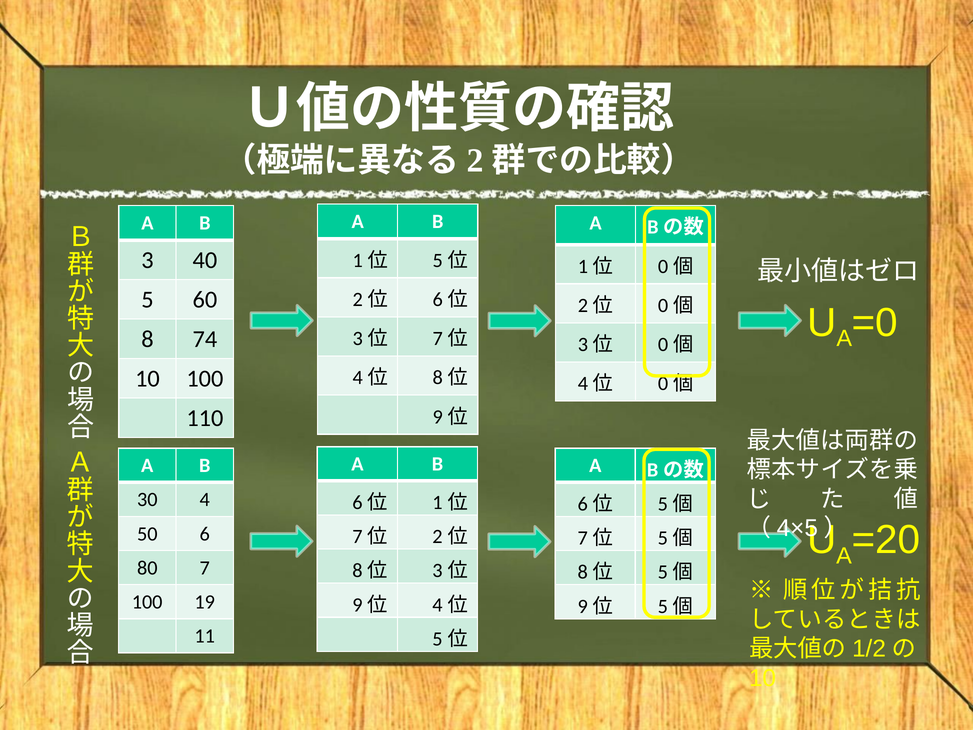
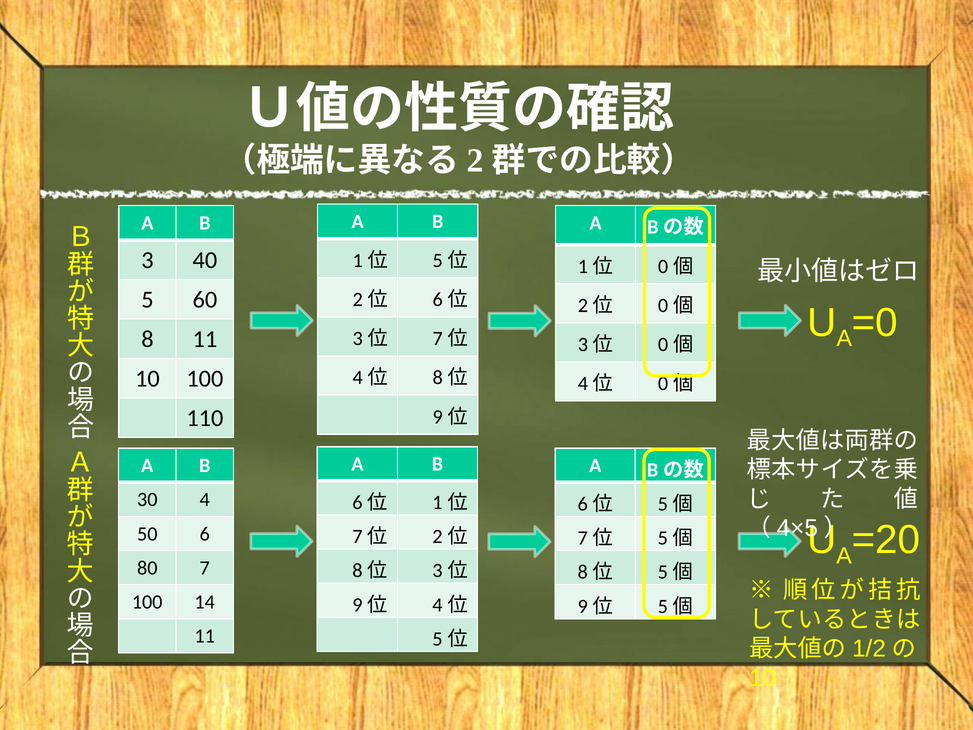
8 74: 74 -> 11
19: 19 -> 14
